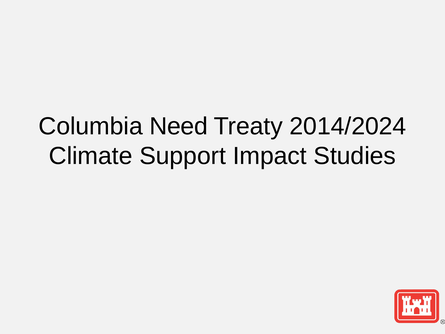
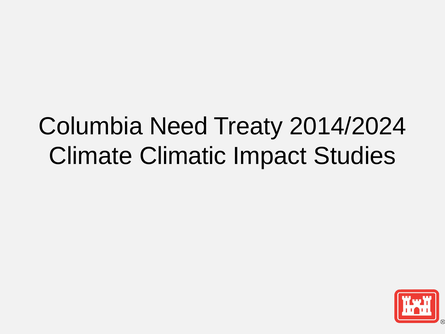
Support: Support -> Climatic
